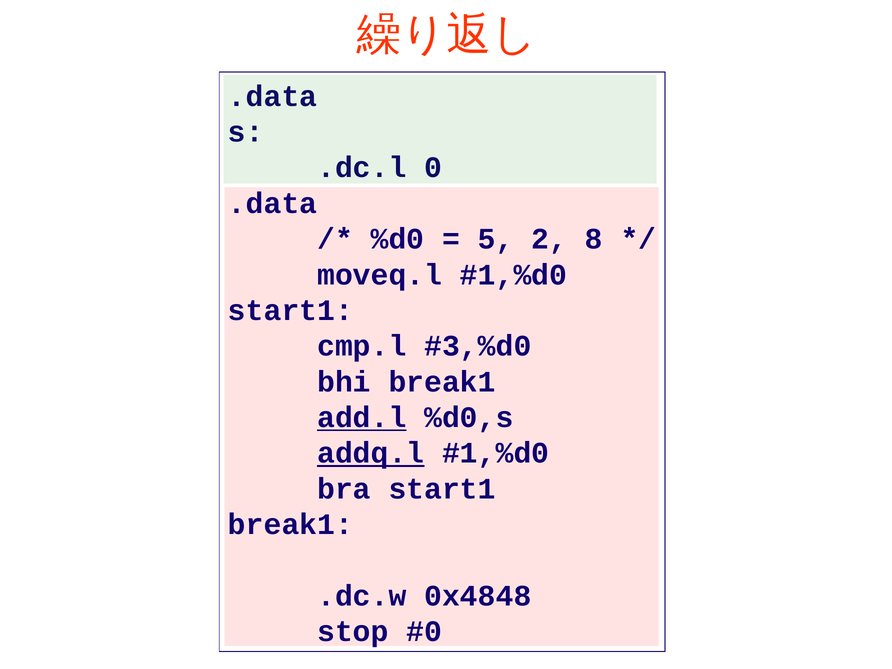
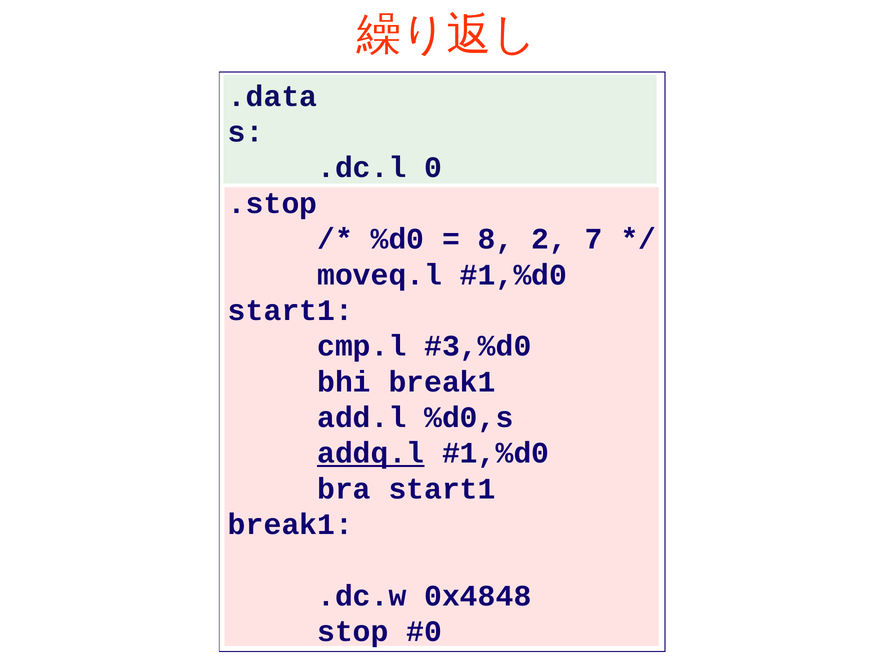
.data at (273, 203): .data -> .stop
5: 5 -> 8
8: 8 -> 7
add.l underline: present -> none
